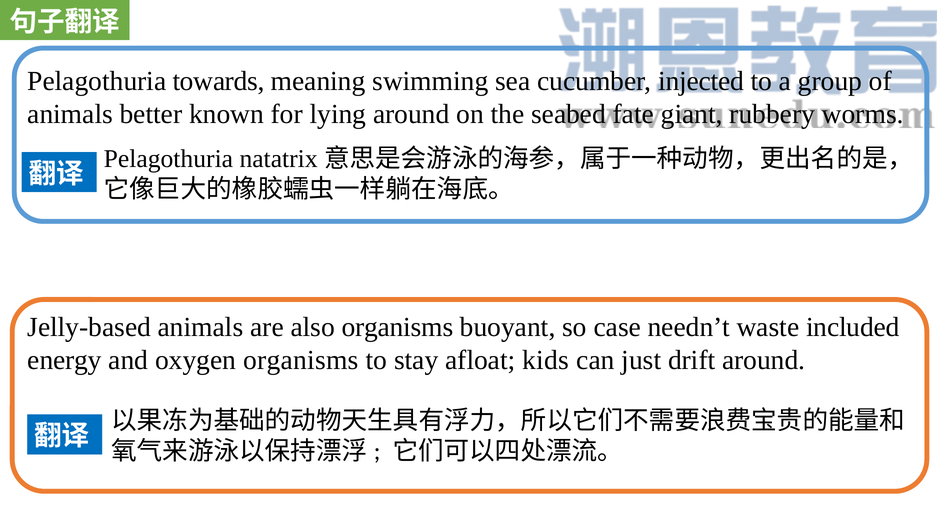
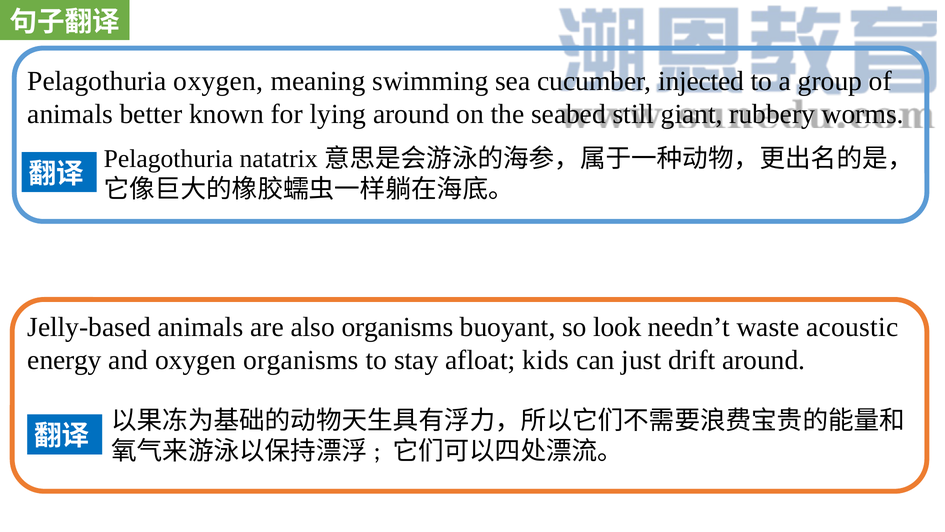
Pelagothuria towards: towards -> oxygen
fate: fate -> still
case: case -> look
included: included -> acoustic
